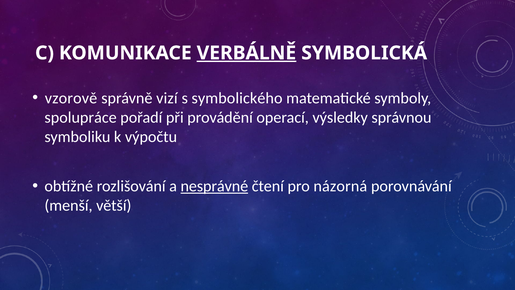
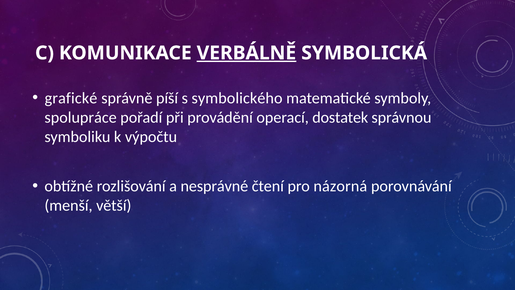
vzorově: vzorově -> grafické
vizí: vizí -> píší
výsledky: výsledky -> dostatek
nesprávné underline: present -> none
